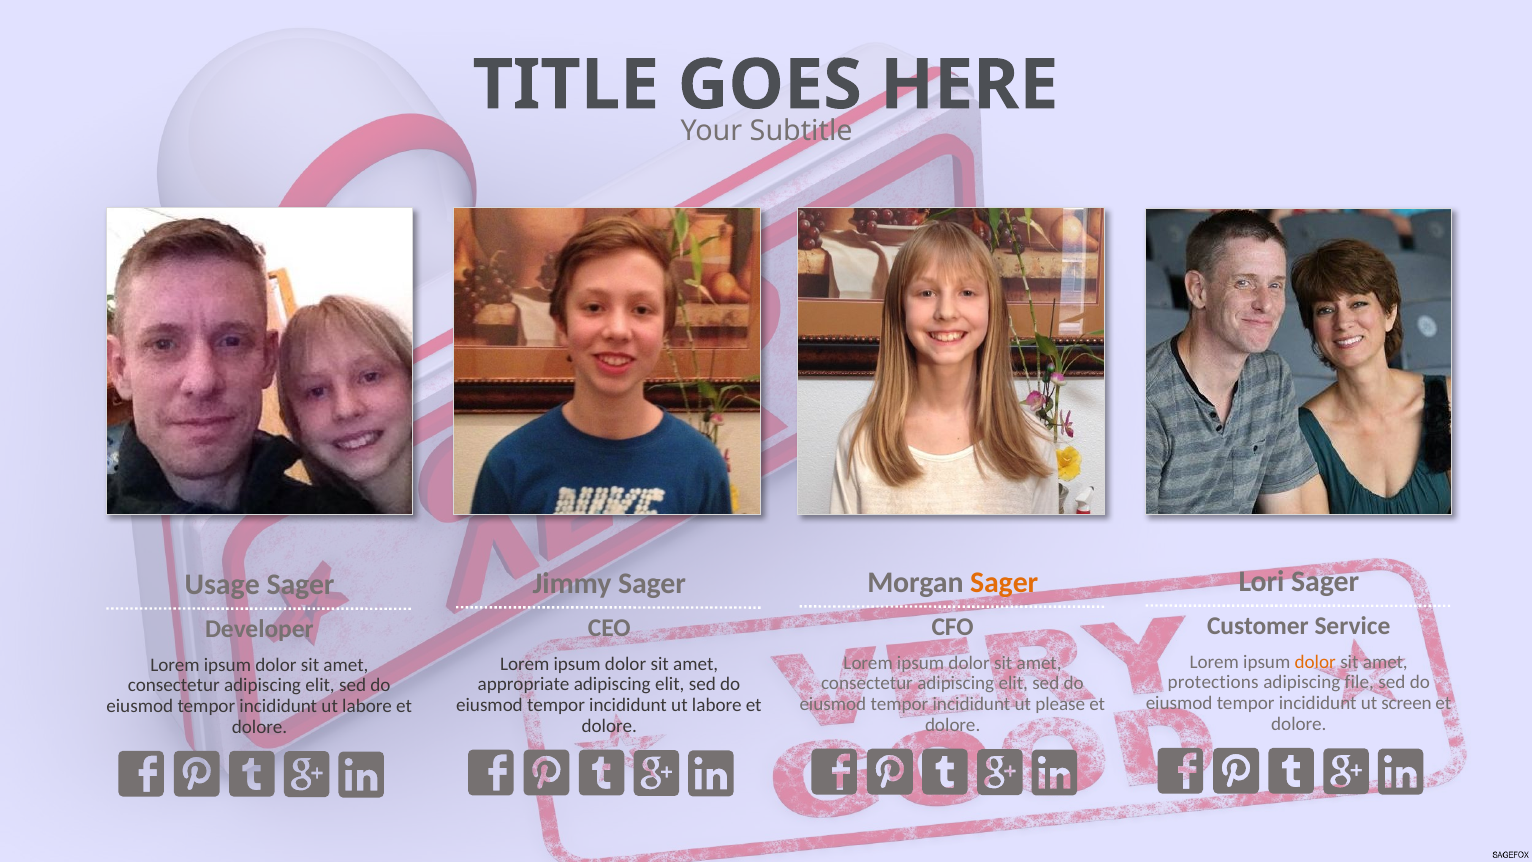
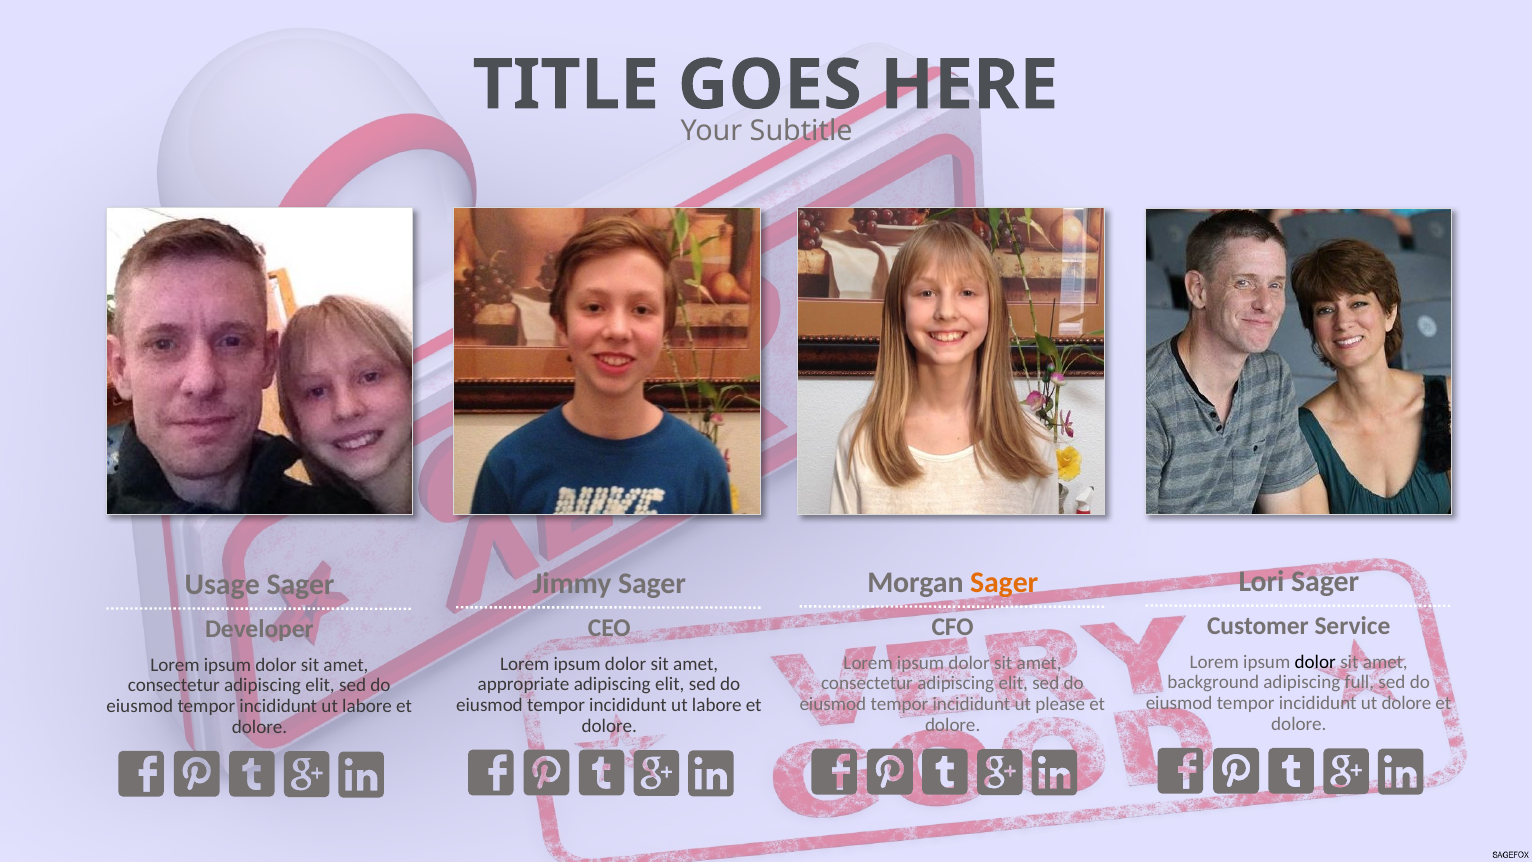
dolor at (1315, 662) colour: orange -> black
protections: protections -> background
file: file -> full
ut screen: screen -> dolore
